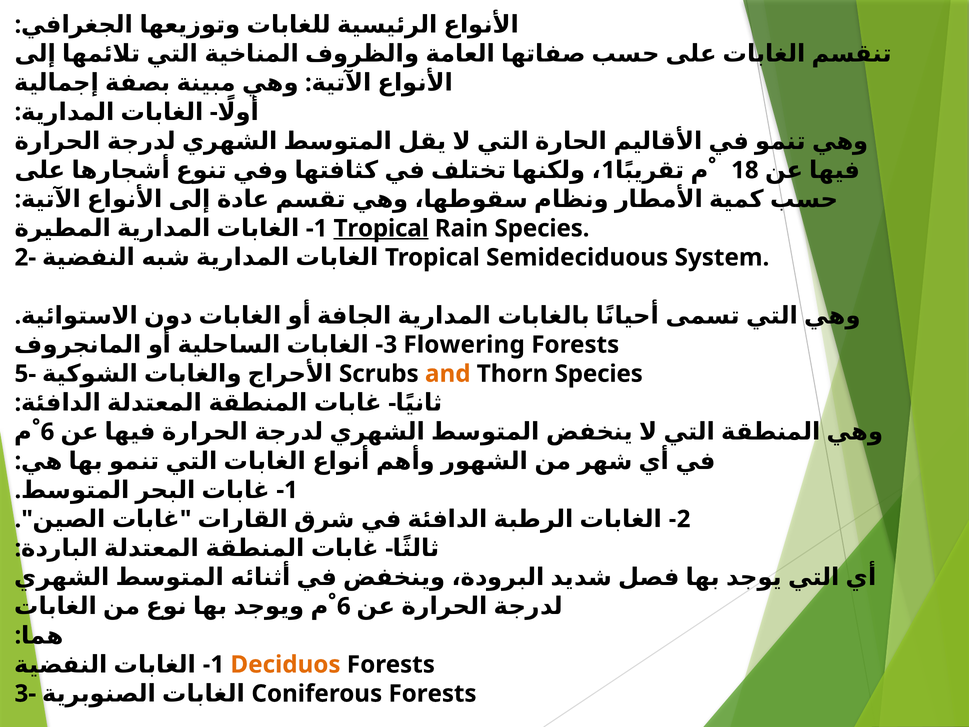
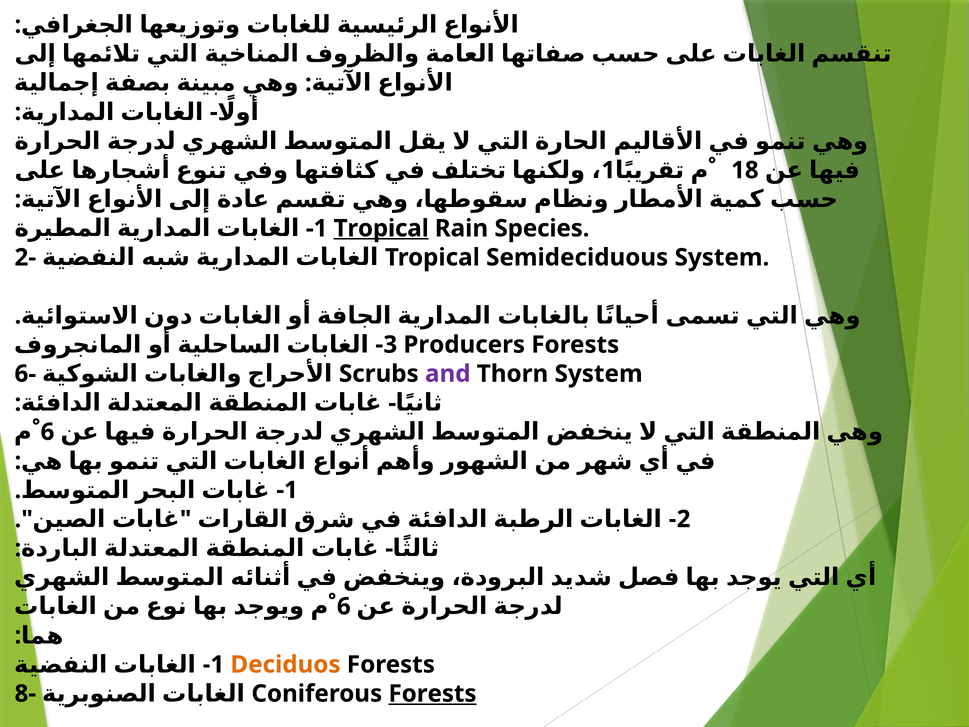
Flowering: Flowering -> Producers
5-: 5- -> 6-
and colour: orange -> purple
Thorn Species: Species -> System
3-: 3- -> 8-
Forests at (433, 693) underline: none -> present
